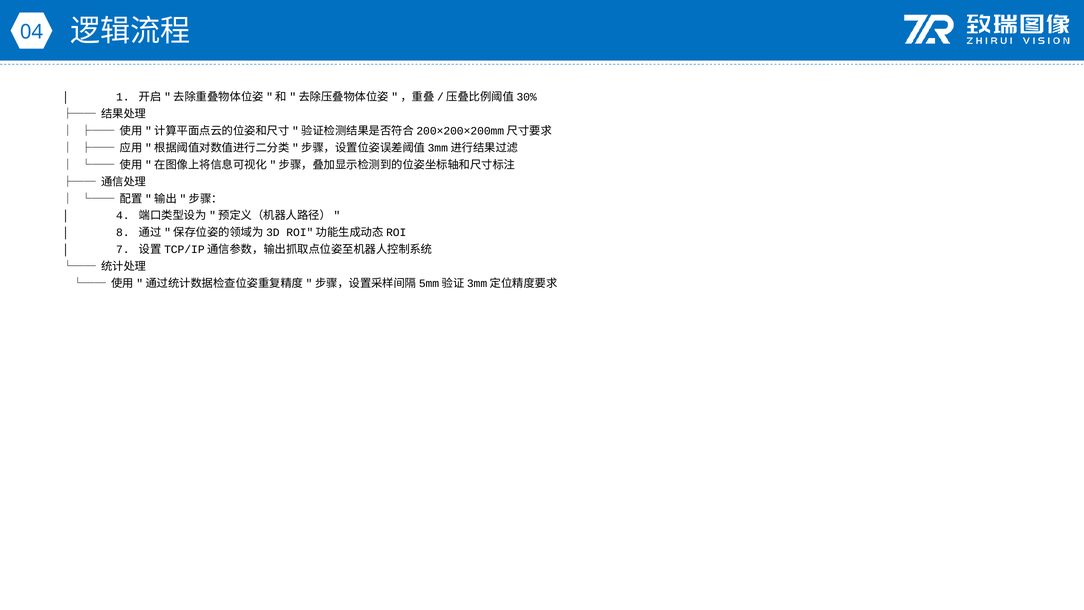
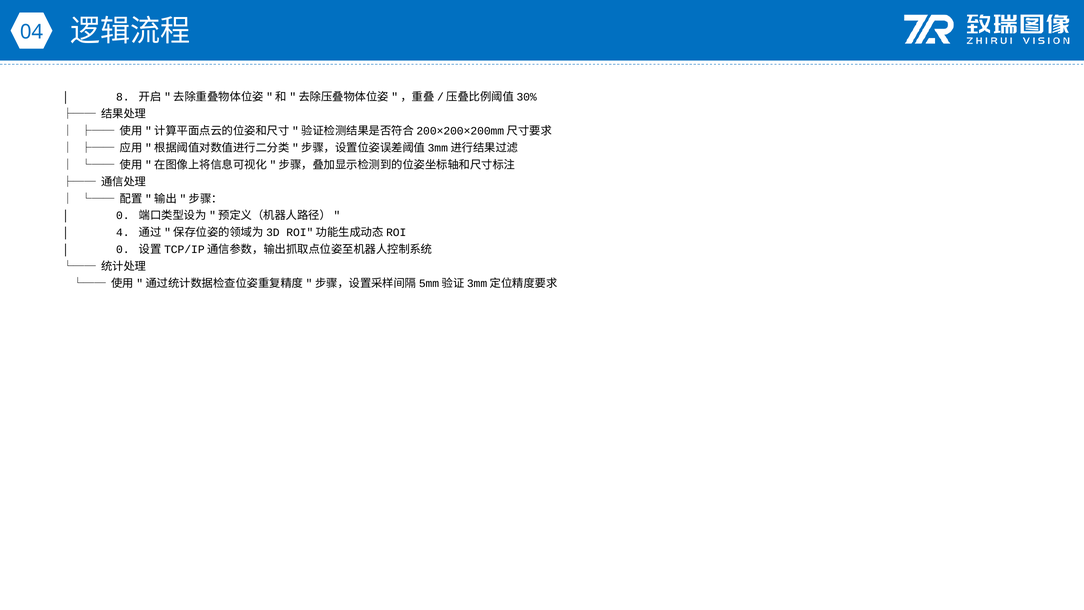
1: 1 -> 8
4 at (123, 216): 4 -> 0
8: 8 -> 4
7 at (123, 250): 7 -> 0
